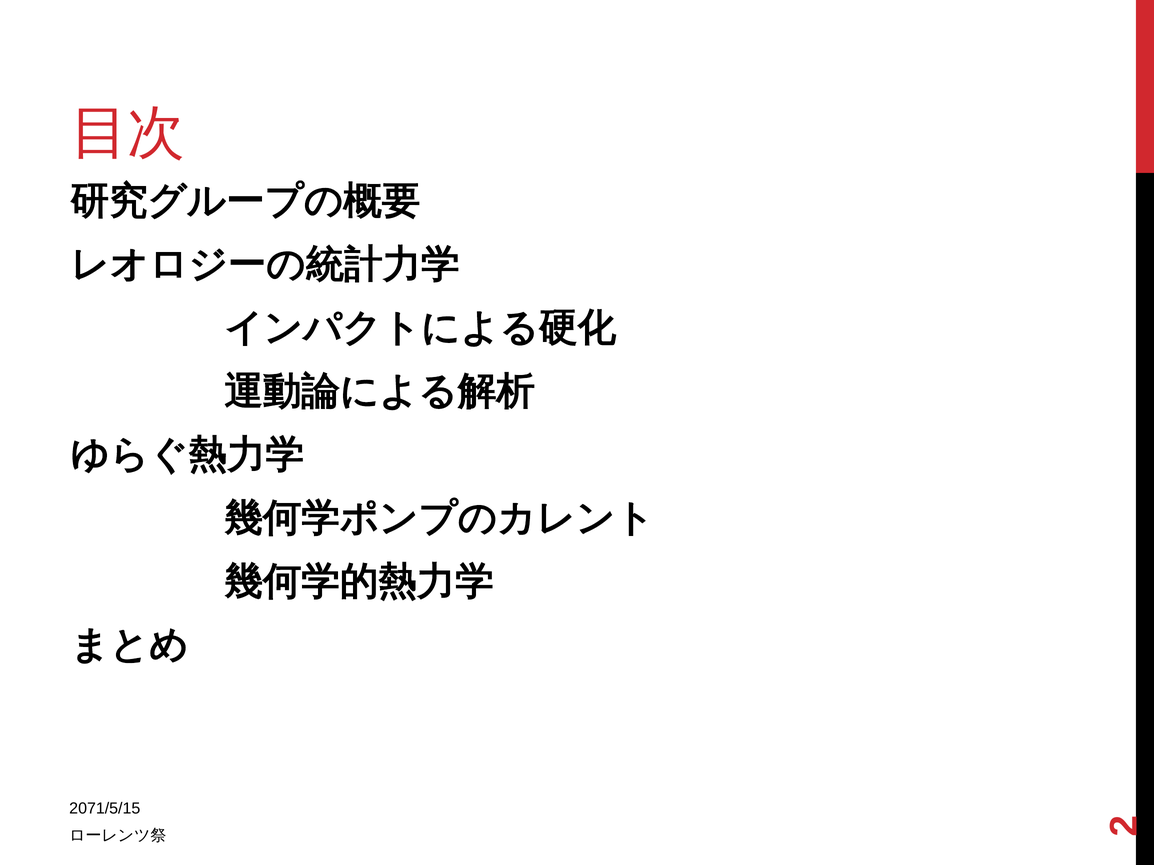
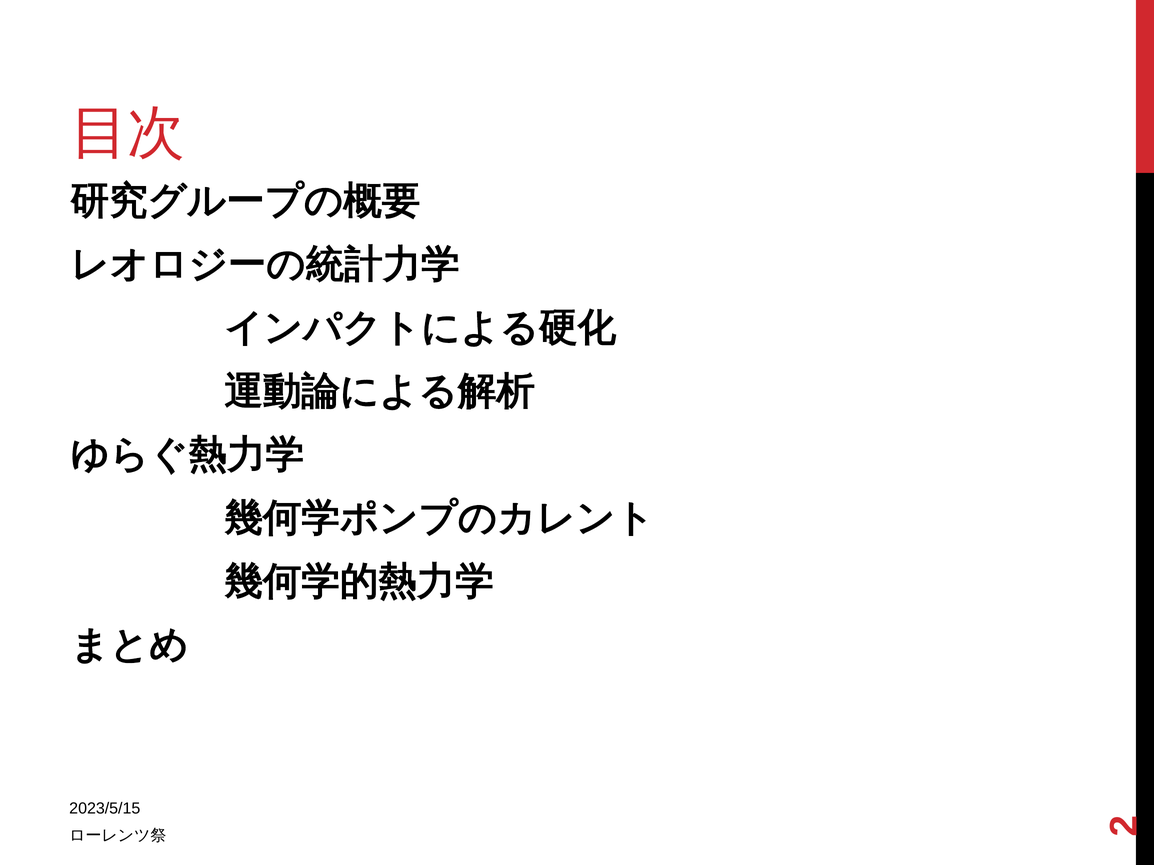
2071/5/15: 2071/5/15 -> 2023/5/15
